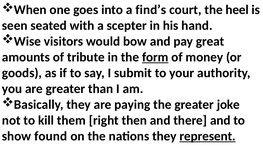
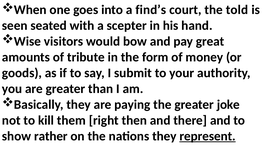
heel: heel -> told
form underline: present -> none
found: found -> rather
